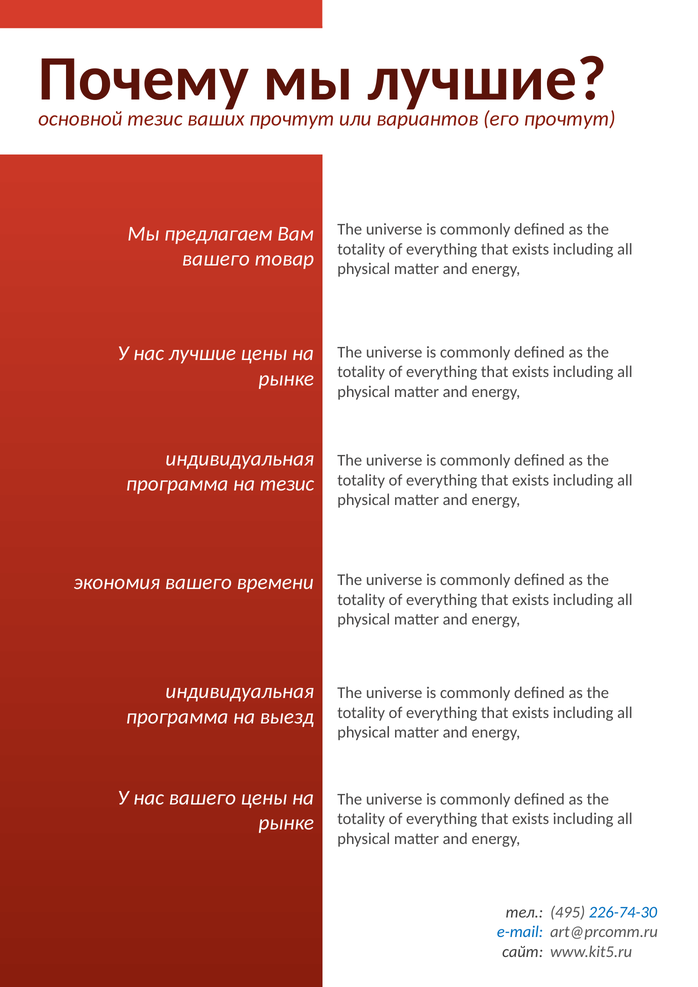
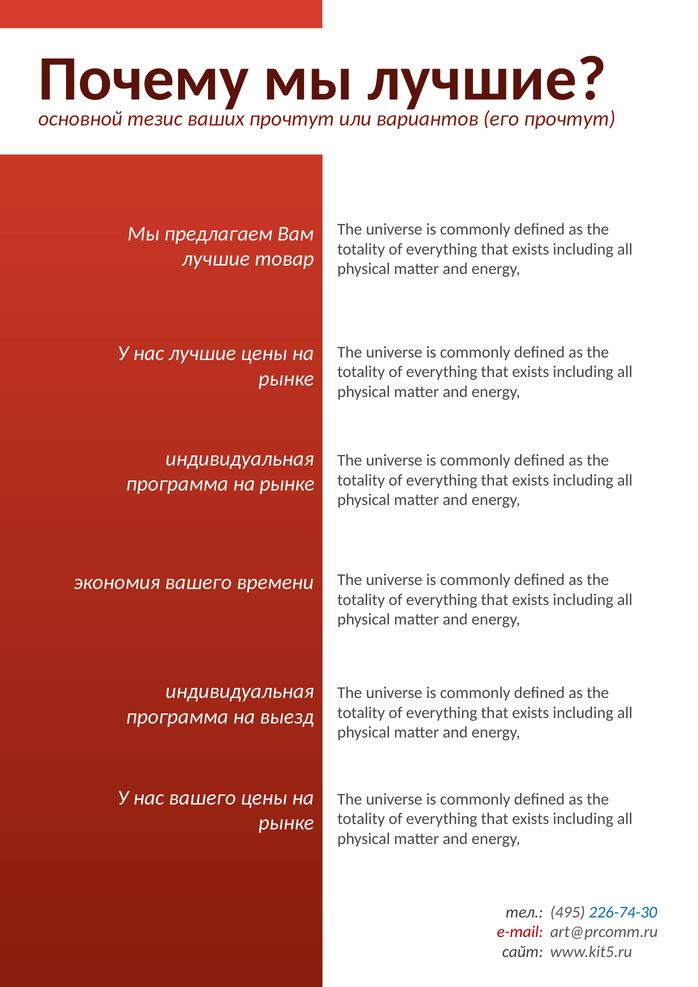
вашего at (216, 259): вашего -> лучшие
программа на тезис: тезис -> рынке
e-mail colour: blue -> red
